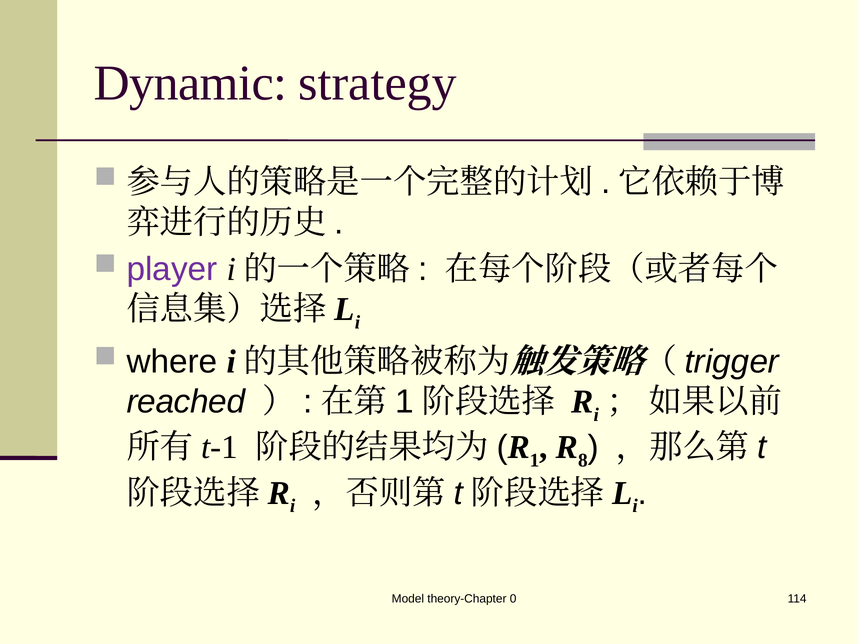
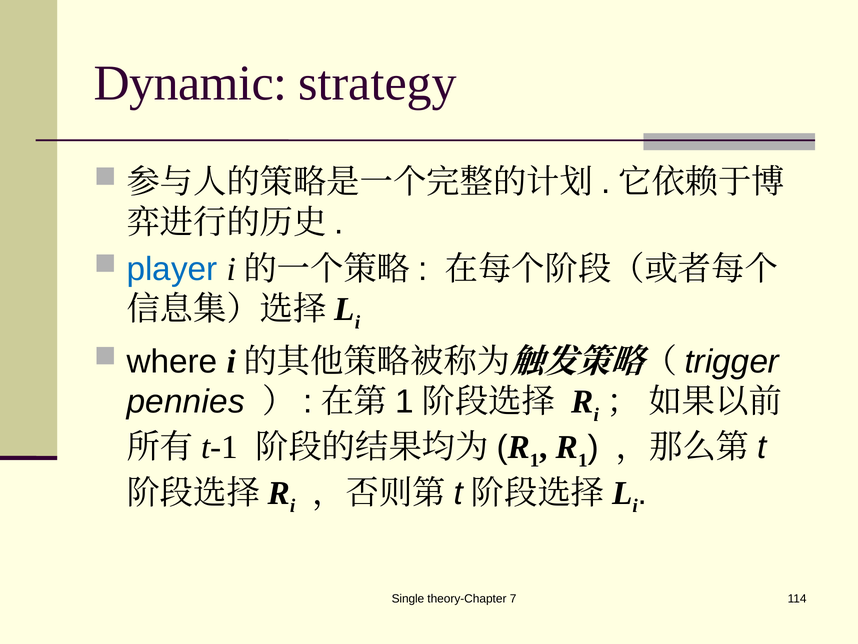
player colour: purple -> blue
reached: reached -> pennies
8 at (583, 460): 8 -> 1
Model: Model -> Single
0: 0 -> 7
